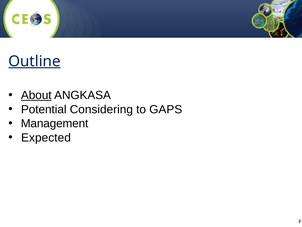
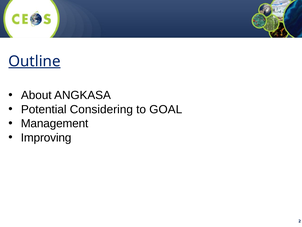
About underline: present -> none
GAPS: GAPS -> GOAL
Expected: Expected -> Improving
